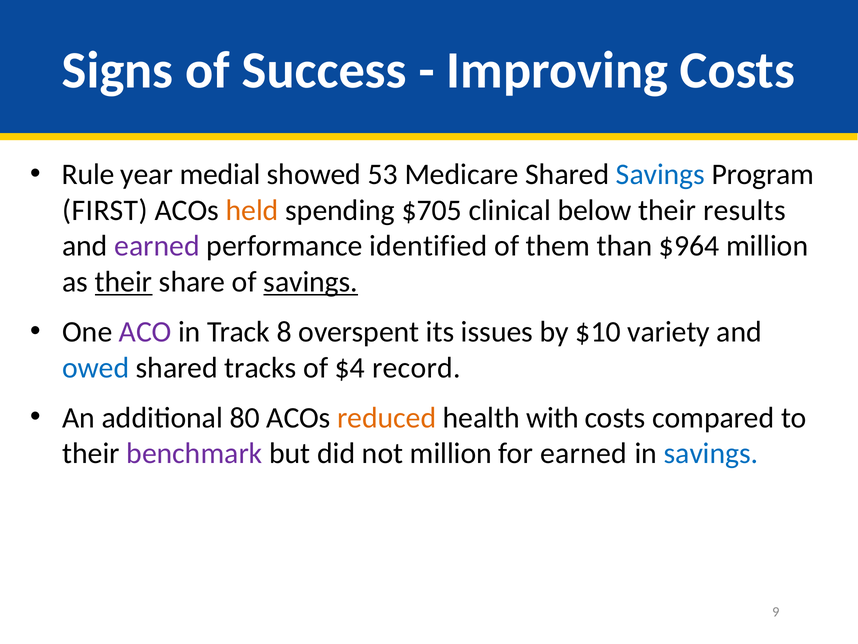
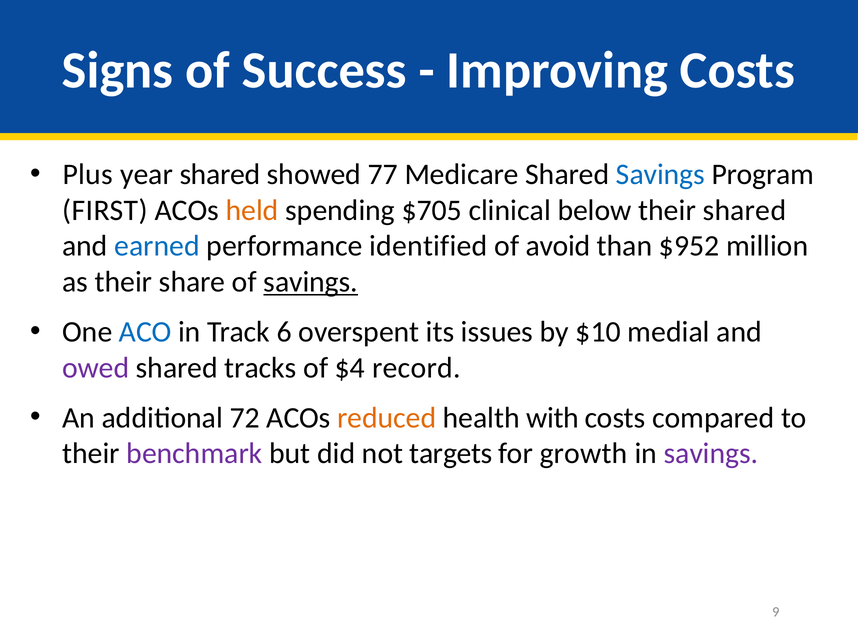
Rule: Rule -> Plus
year medial: medial -> shared
53: 53 -> 77
their results: results -> shared
earned at (157, 246) colour: purple -> blue
them: them -> avoid
$964: $964 -> $952
their at (124, 282) underline: present -> none
ACO colour: purple -> blue
8: 8 -> 6
variety: variety -> medial
owed colour: blue -> purple
80: 80 -> 72
not million: million -> targets
for earned: earned -> growth
savings at (711, 453) colour: blue -> purple
